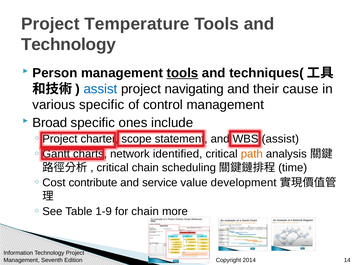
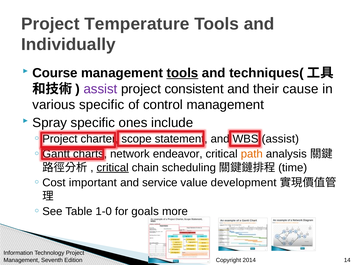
Technology at (68, 45): Technology -> Individually
Person: Person -> Course
assist at (100, 89) colour: blue -> purple
navigating: navigating -> consistent
Broad: Broad -> Spray
identified: identified -> endeavor
critical at (113, 168) underline: none -> present
contribute: contribute -> important
1-9: 1-9 -> 1-0
for chain: chain -> goals
